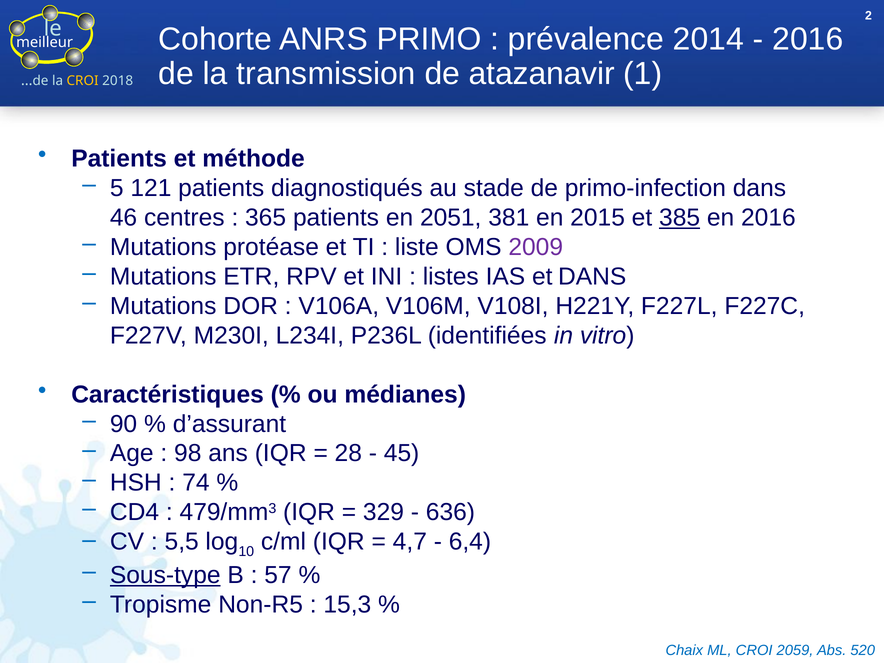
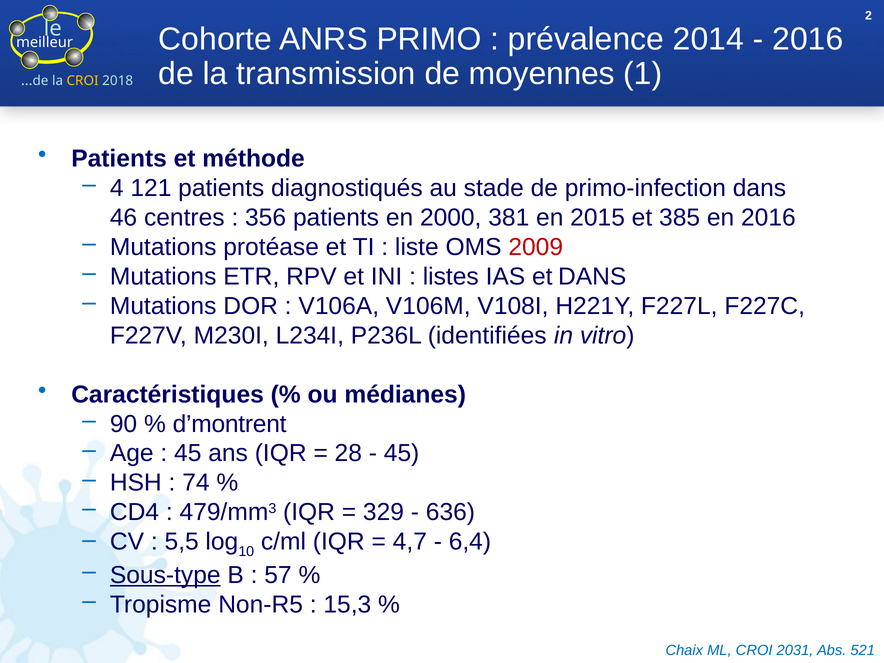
atazanavir: atazanavir -> moyennes
5: 5 -> 4
365: 365 -> 356
2051: 2051 -> 2000
385 underline: present -> none
2009 colour: purple -> red
d’assurant: d’assurant -> d’montrent
98 at (188, 453): 98 -> 45
2059: 2059 -> 2031
520: 520 -> 521
